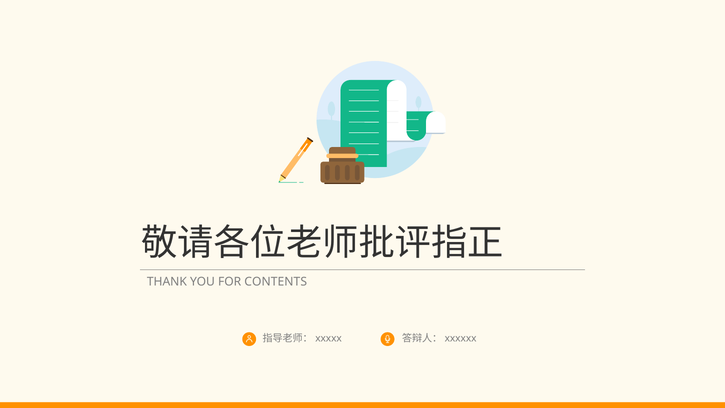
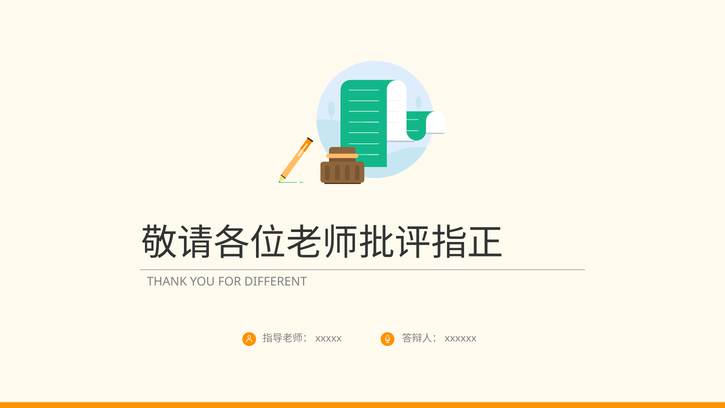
CONTENTS: CONTENTS -> DIFFERENT
